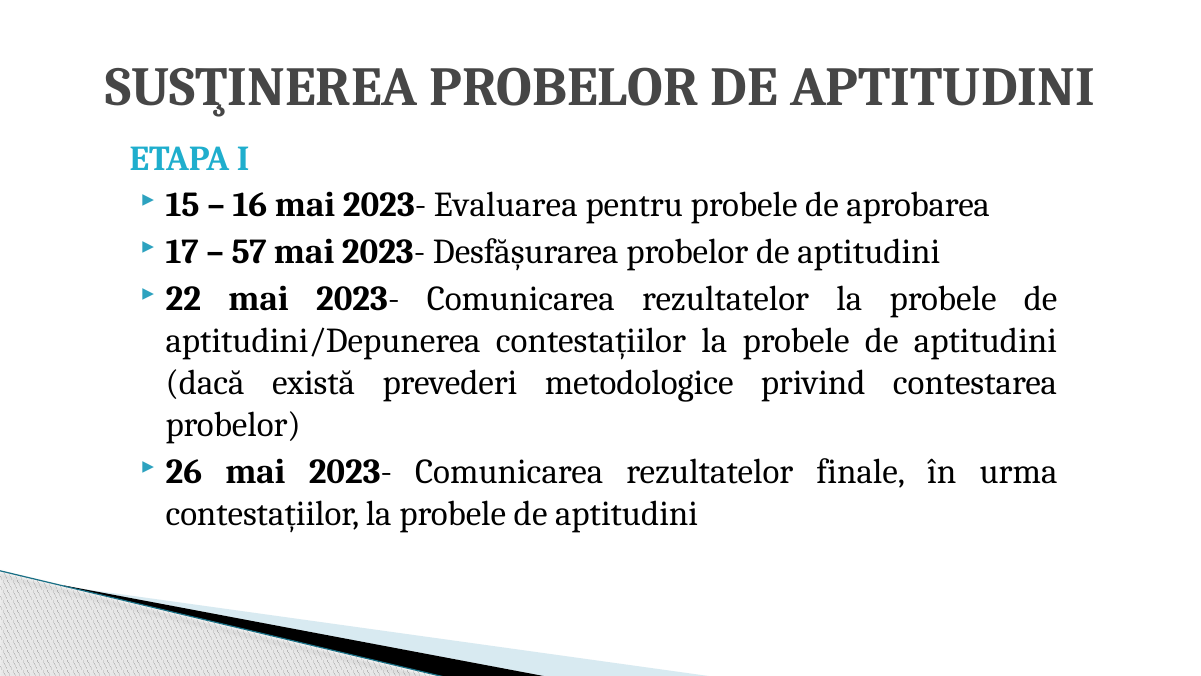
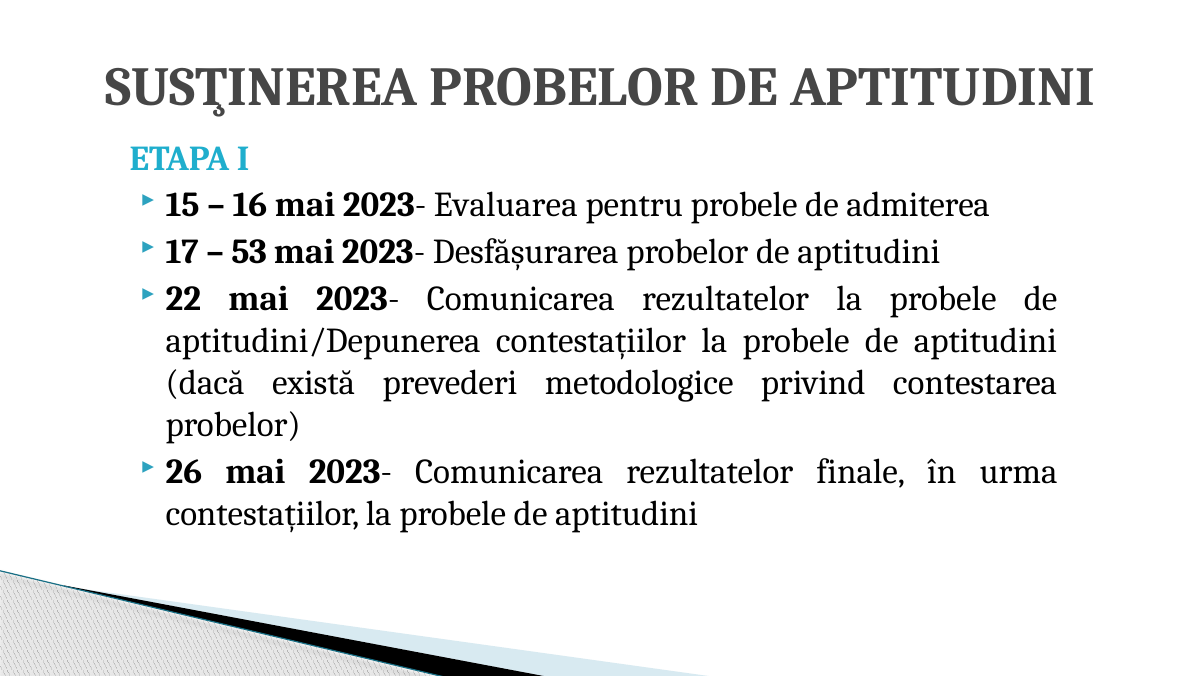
aprobarea: aprobarea -> admiterea
57: 57 -> 53
